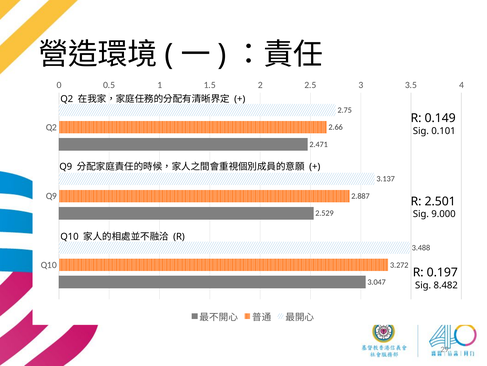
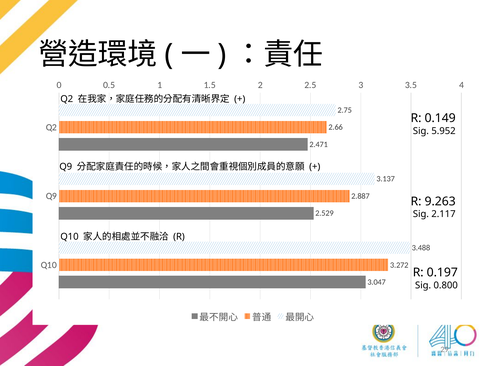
0.101: 0.101 -> 5.952
2.501: 2.501 -> 9.263
9.000: 9.000 -> 2.117
8.482: 8.482 -> 0.800
